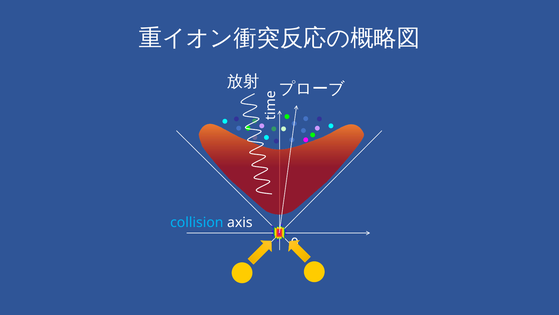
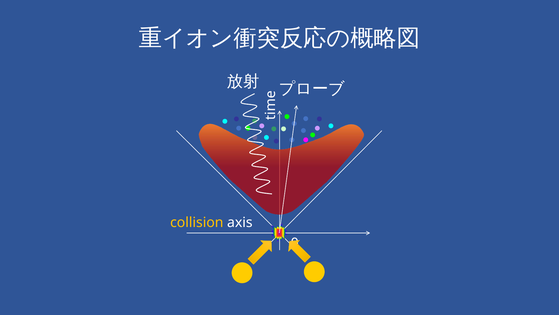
collision colour: light blue -> yellow
